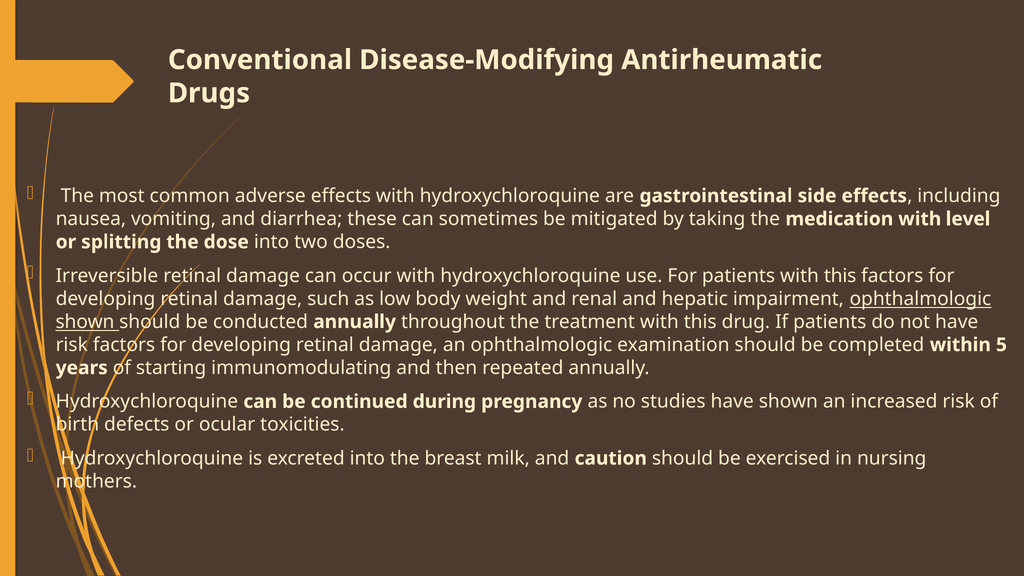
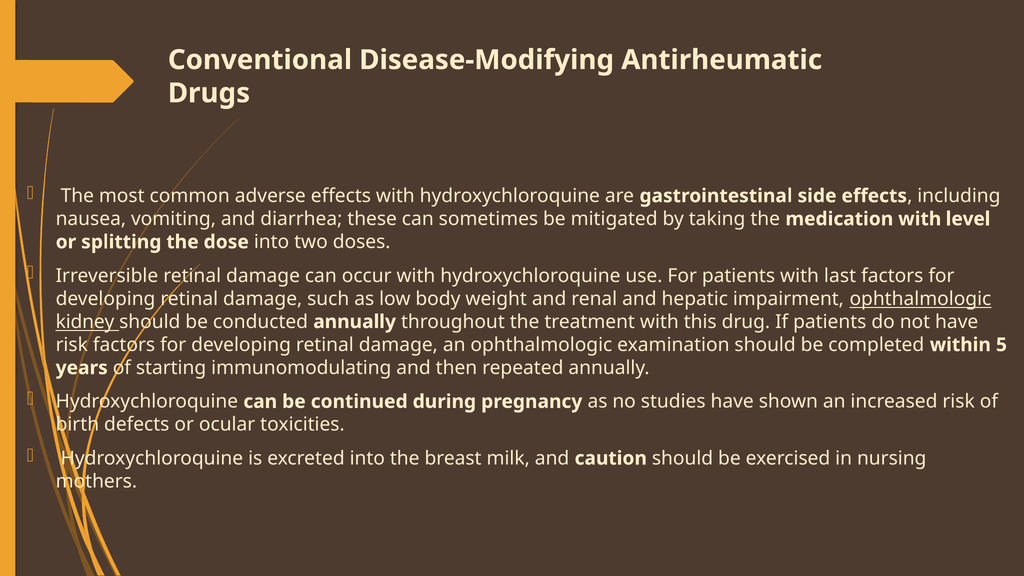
patients with this: this -> last
shown at (85, 322): shown -> kidney
